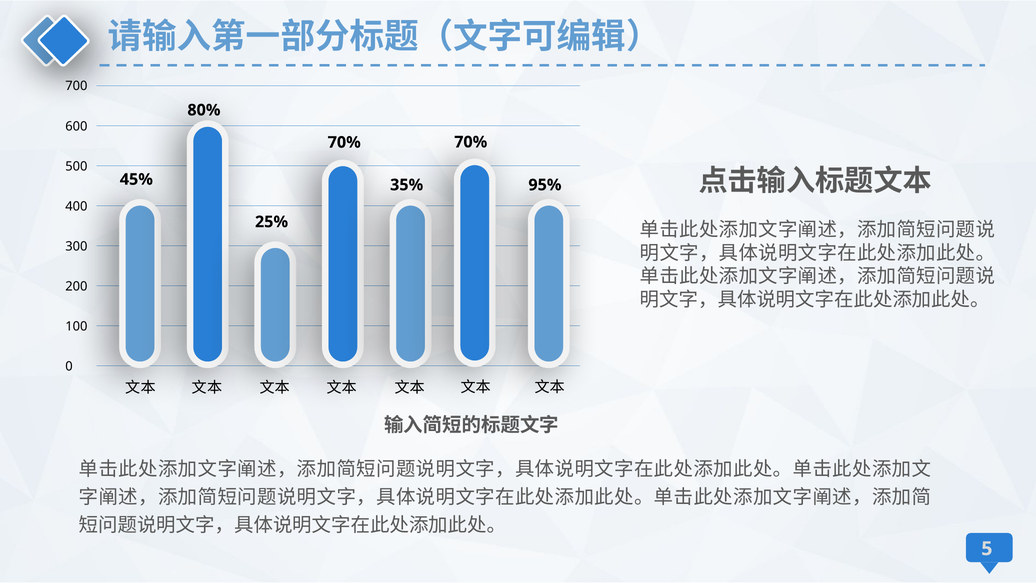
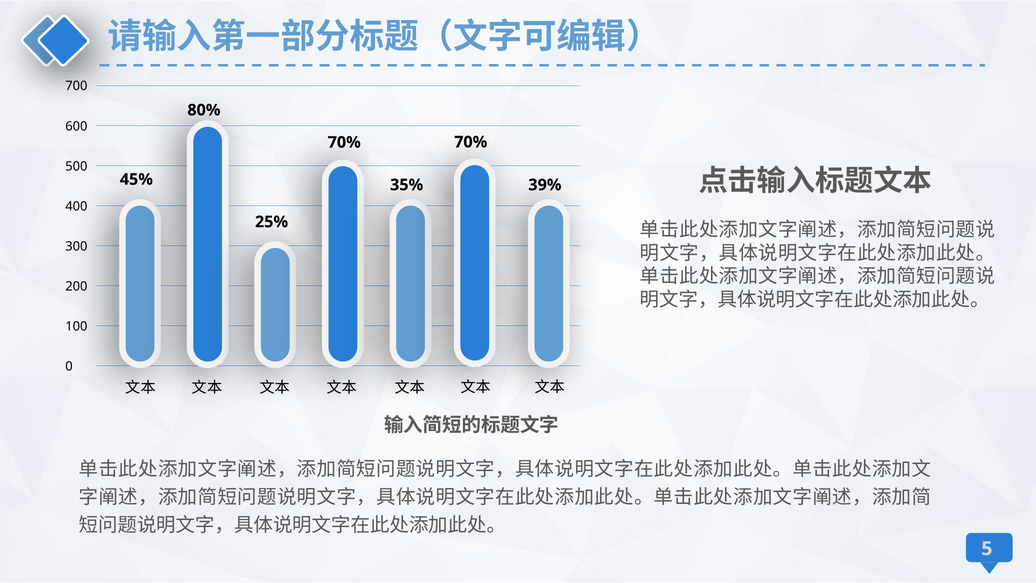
95%: 95% -> 39%
